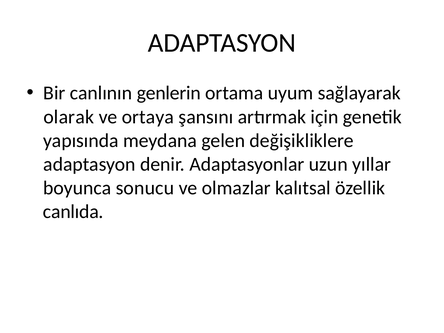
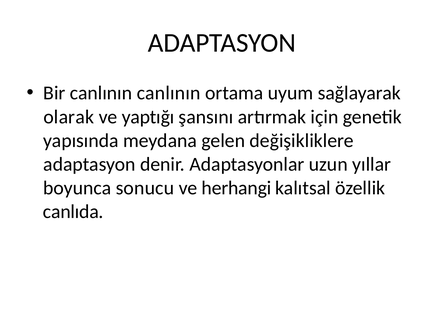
canlının genlerin: genlerin -> canlının
ortaya: ortaya -> yaptığı
olmazlar: olmazlar -> herhangi
